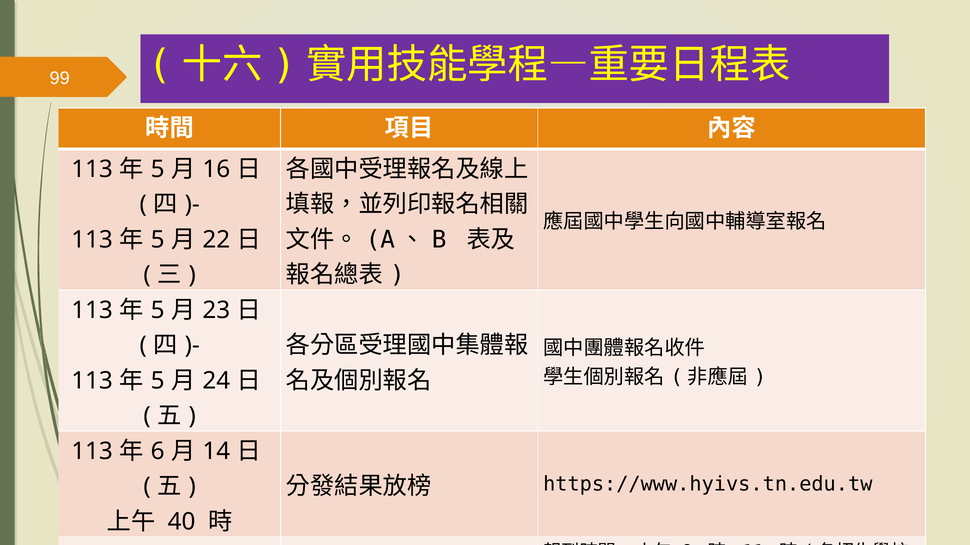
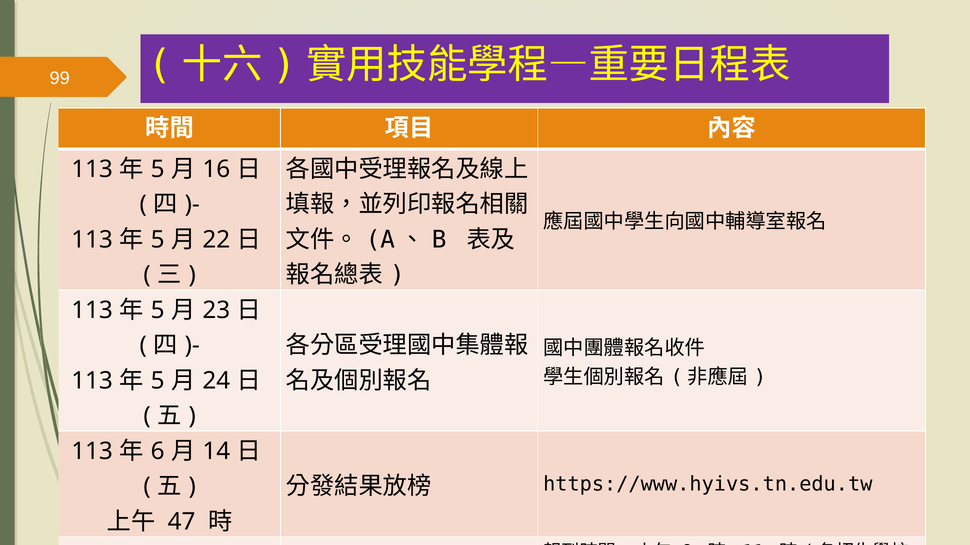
40: 40 -> 47
